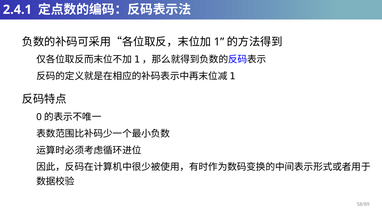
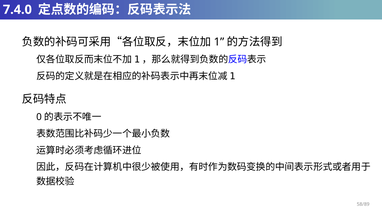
2.4.1: 2.4.1 -> 7.4.0
